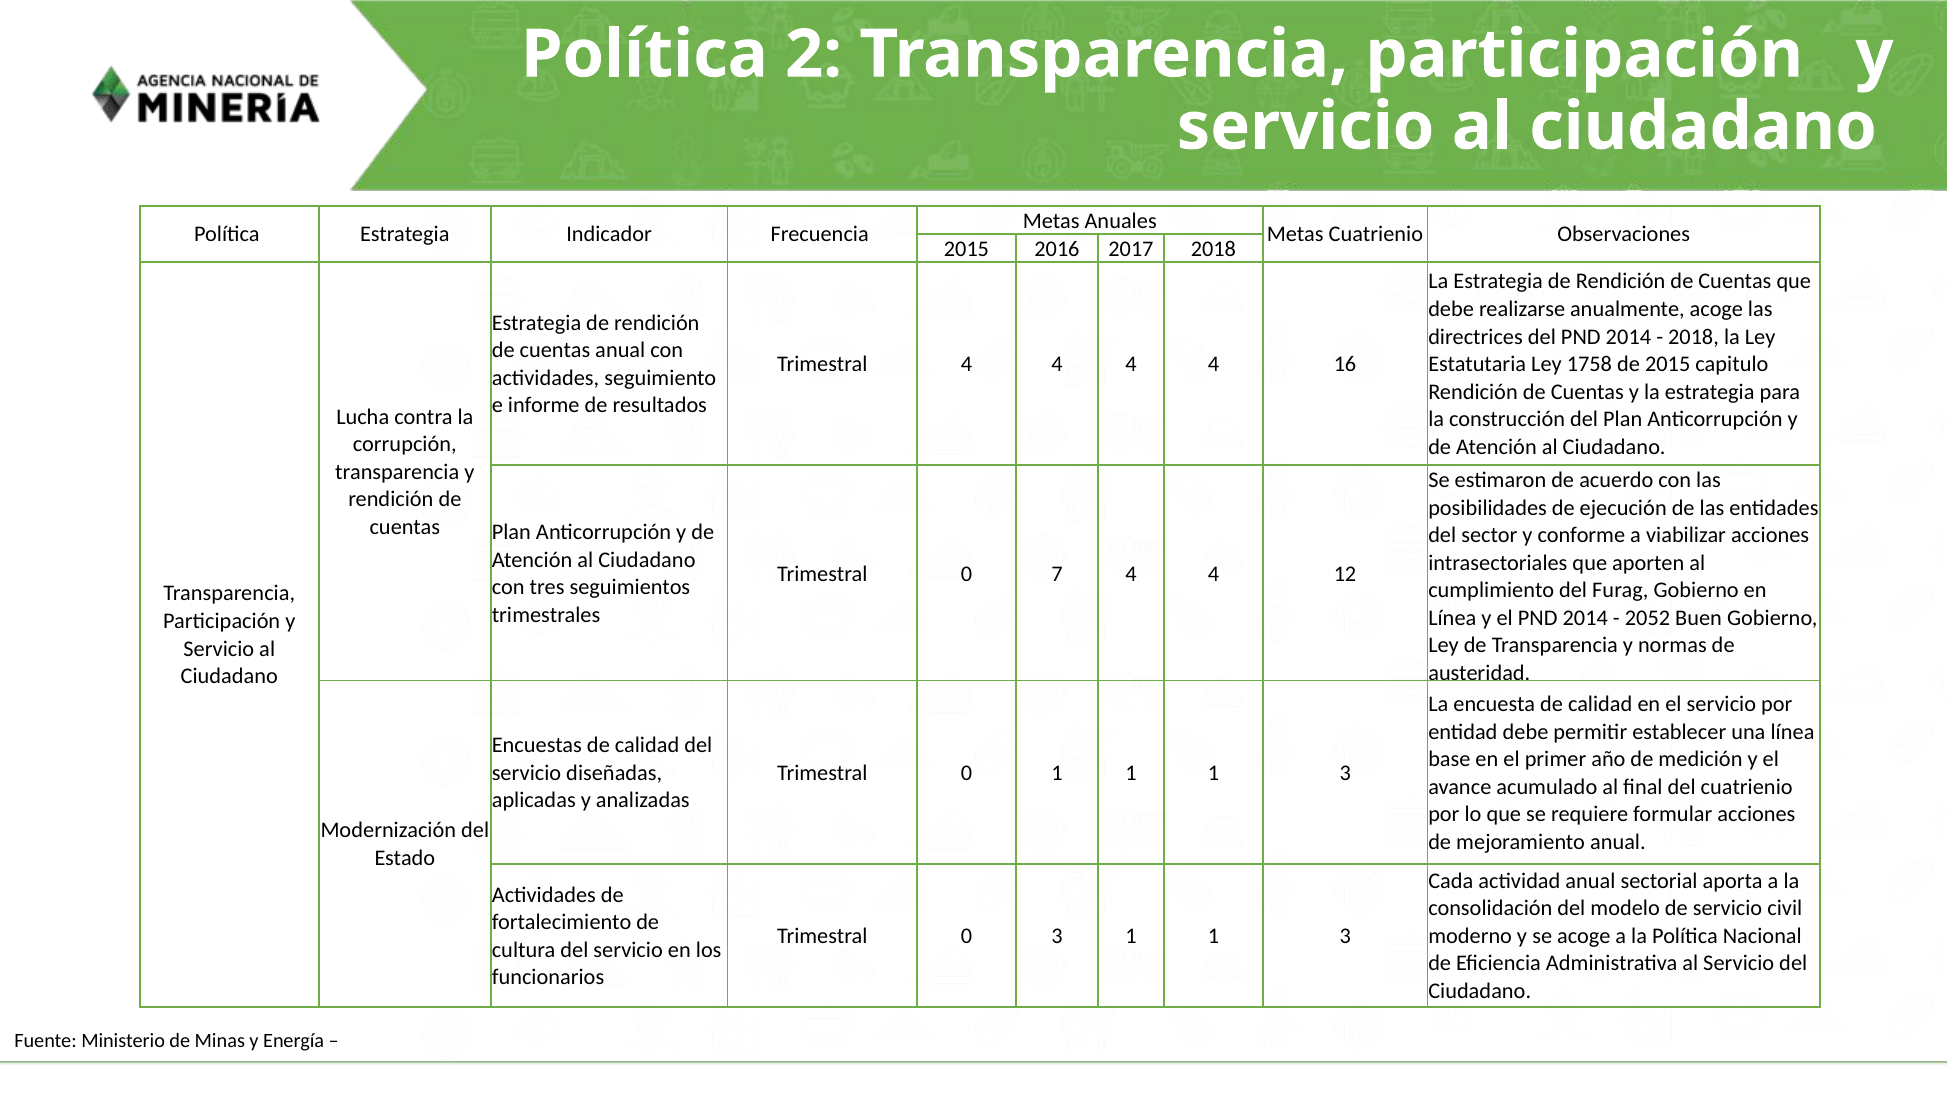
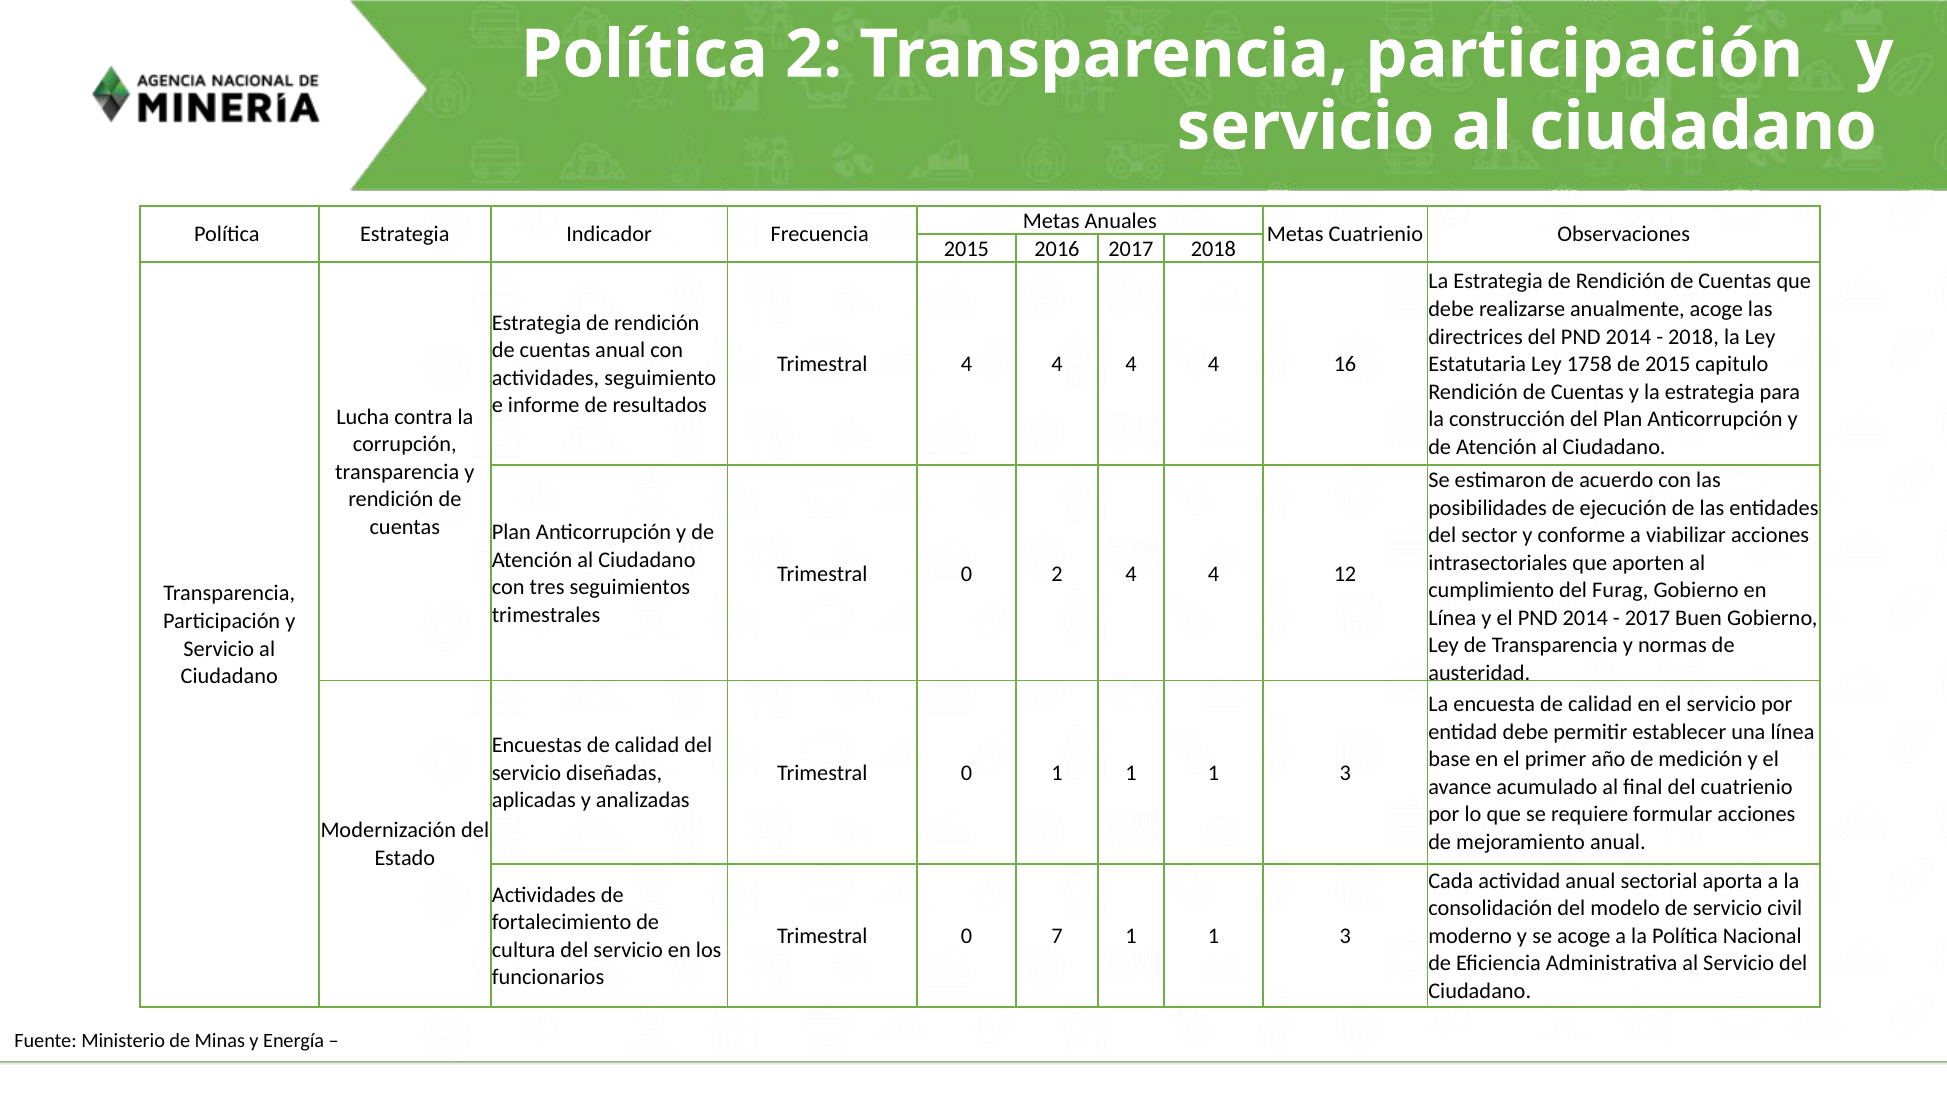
0 7: 7 -> 2
2052 at (1648, 618): 2052 -> 2017
0 3: 3 -> 7
